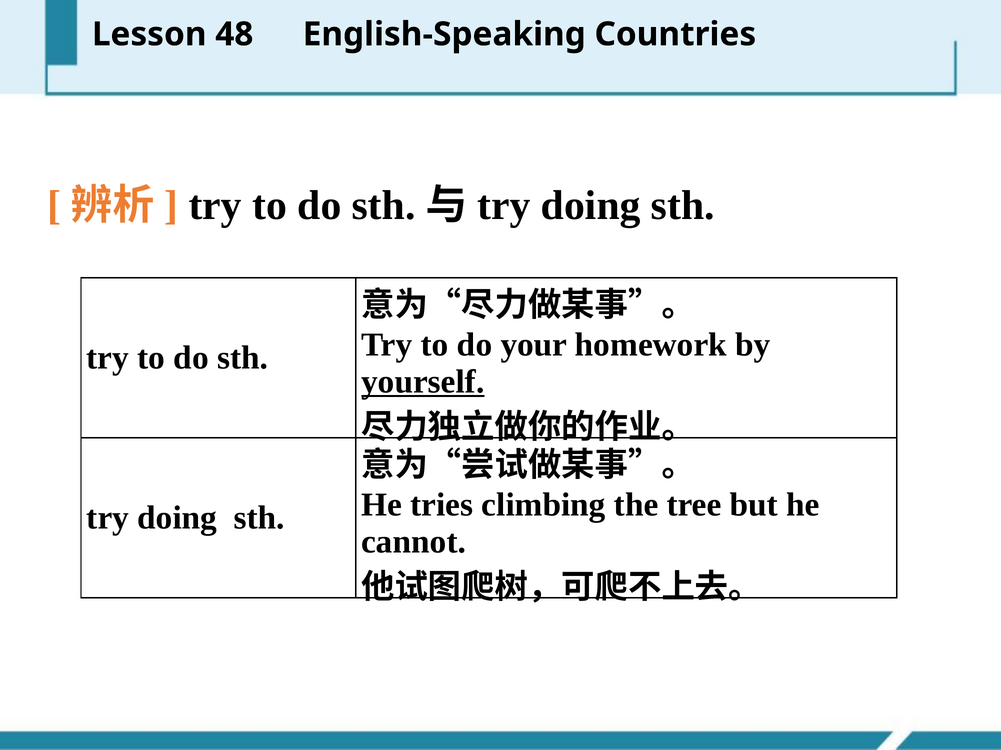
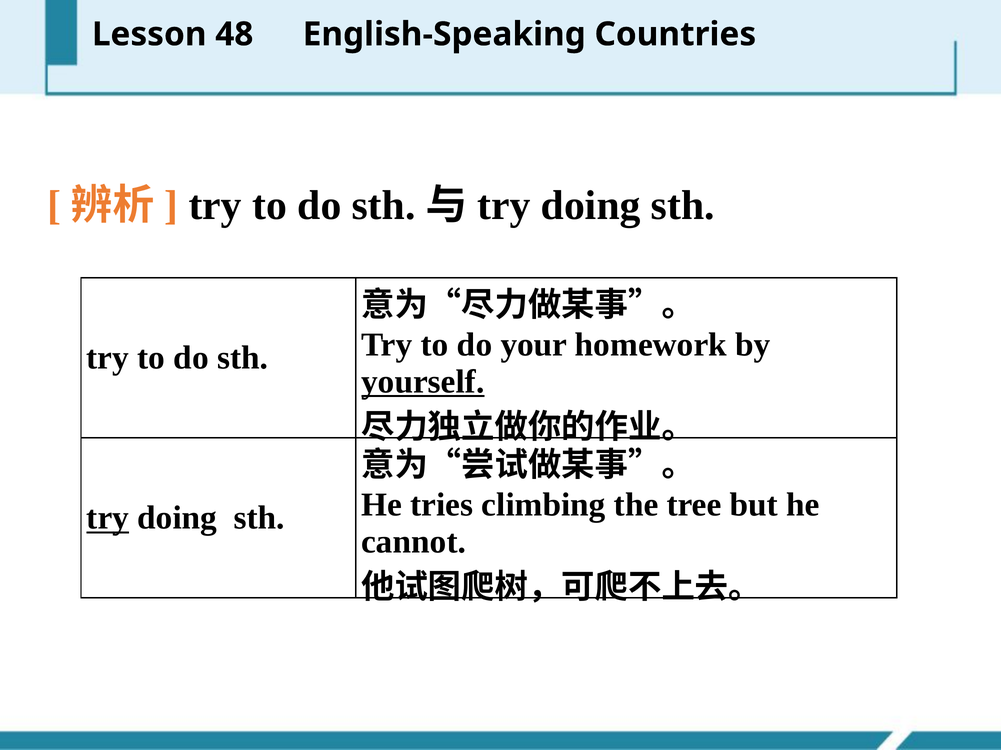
try at (108, 518) underline: none -> present
